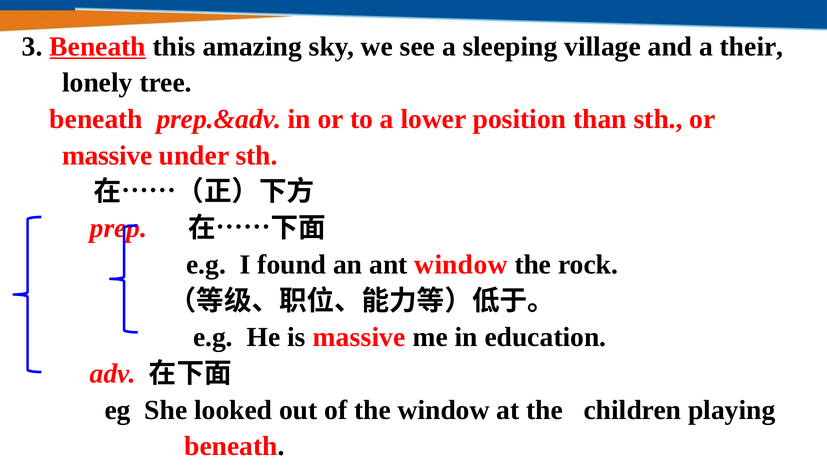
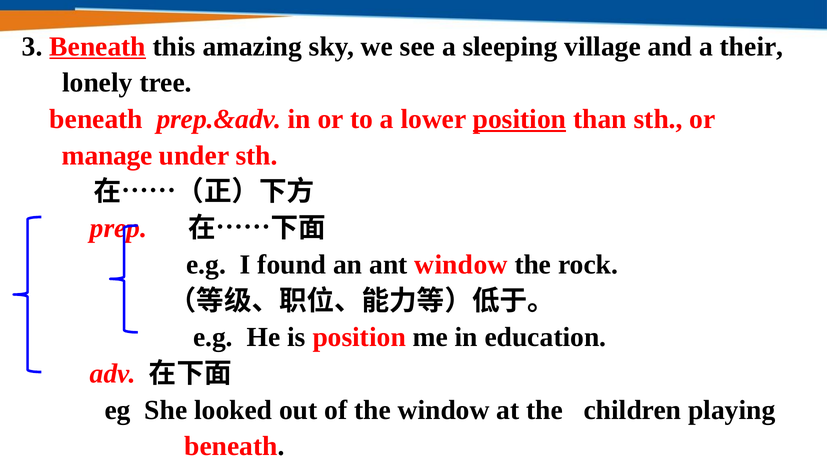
position at (519, 119) underline: none -> present
massive at (107, 156): massive -> manage
is massive: massive -> position
